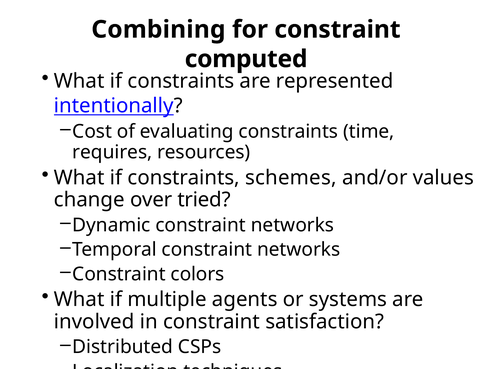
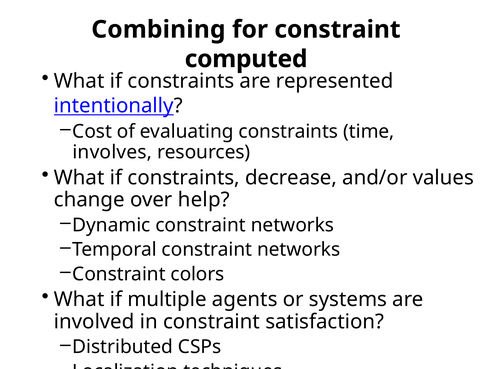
requires: requires -> involves
schemes: schemes -> decrease
tried: tried -> help
